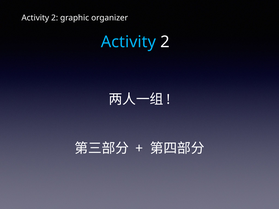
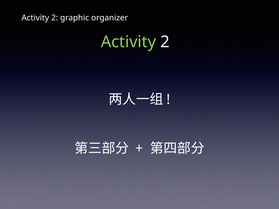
Activity at (128, 42) colour: light blue -> light green
